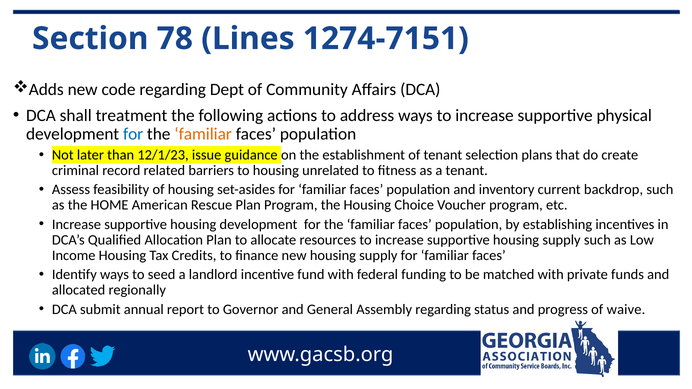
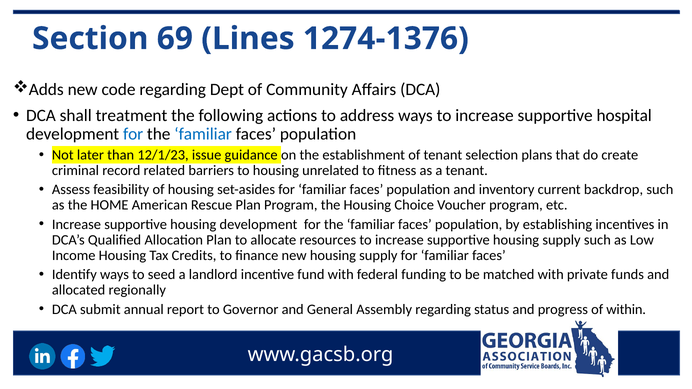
78: 78 -> 69
1274-7151: 1274-7151 -> 1274-1376
physical: physical -> hospital
familiar at (203, 134) colour: orange -> blue
waive: waive -> within
